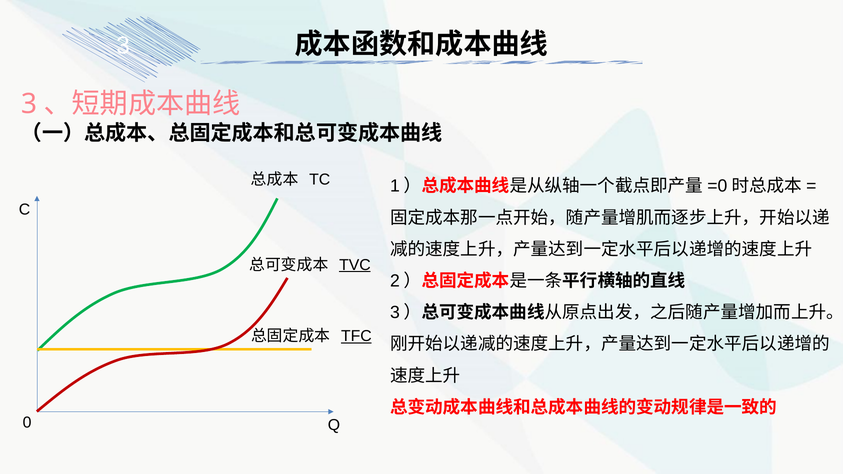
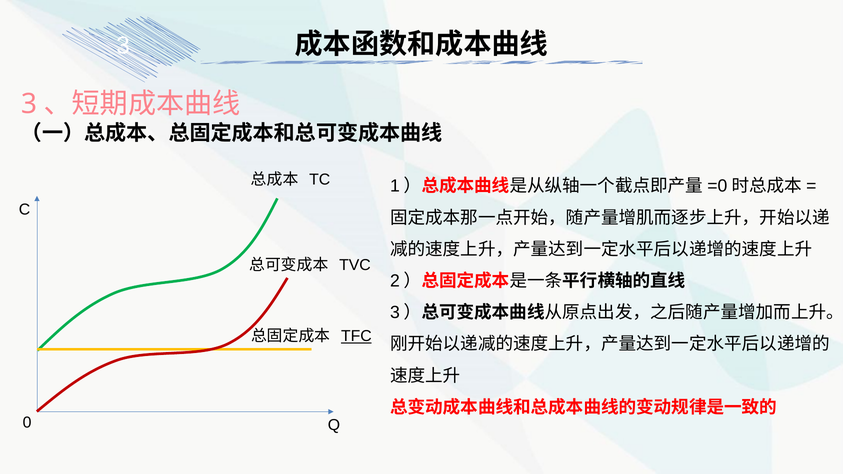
TVC underline: present -> none
